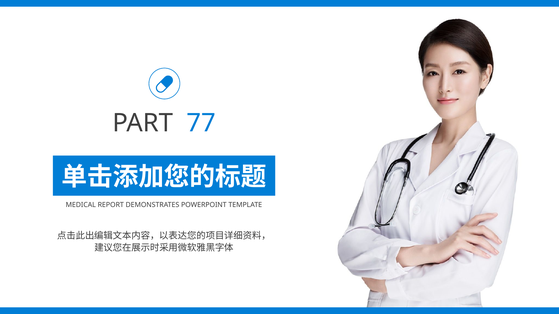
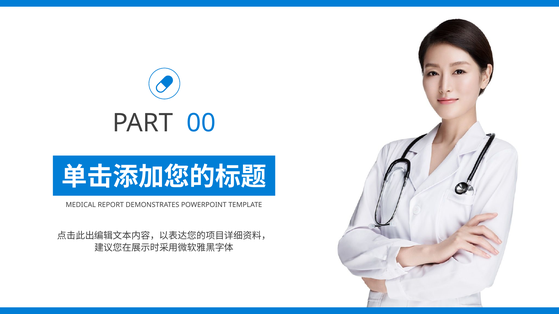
77: 77 -> 00
